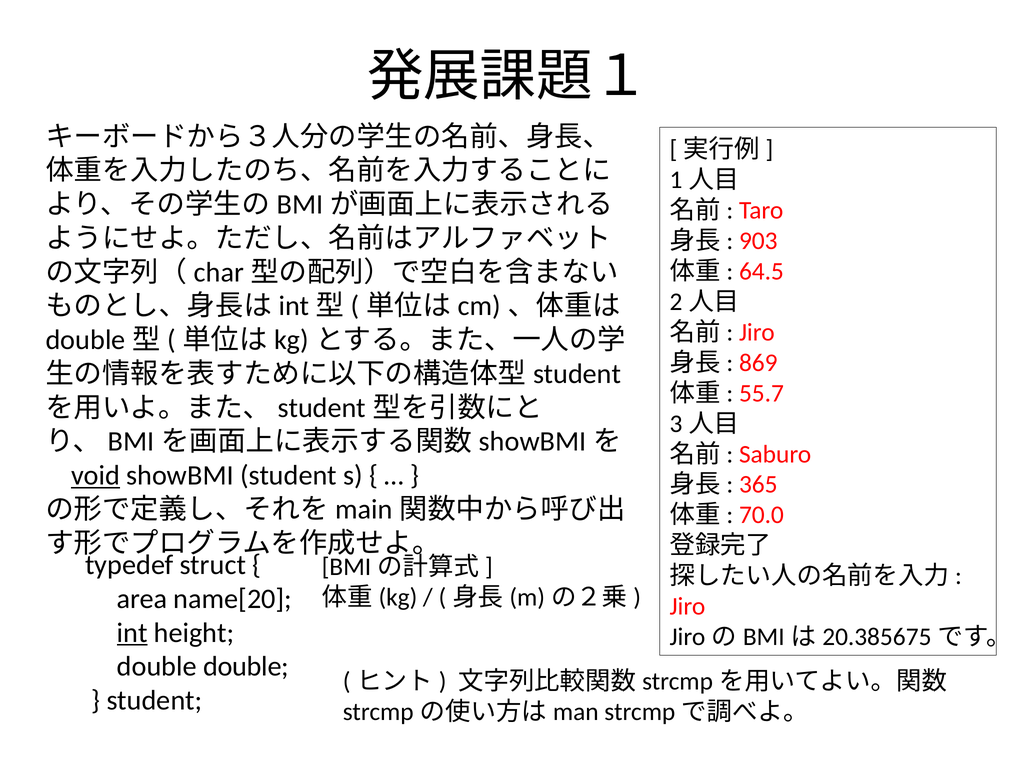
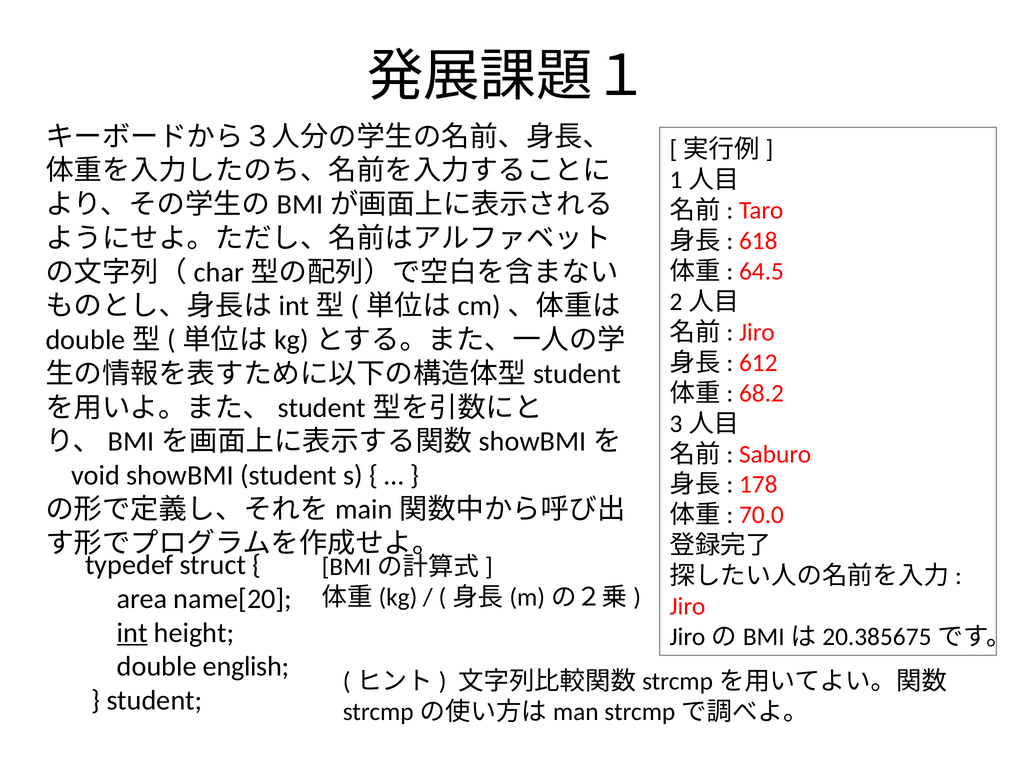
903: 903 -> 618
869: 869 -> 612
55.7: 55.7 -> 68.2
void underline: present -> none
365: 365 -> 178
double double: double -> english
